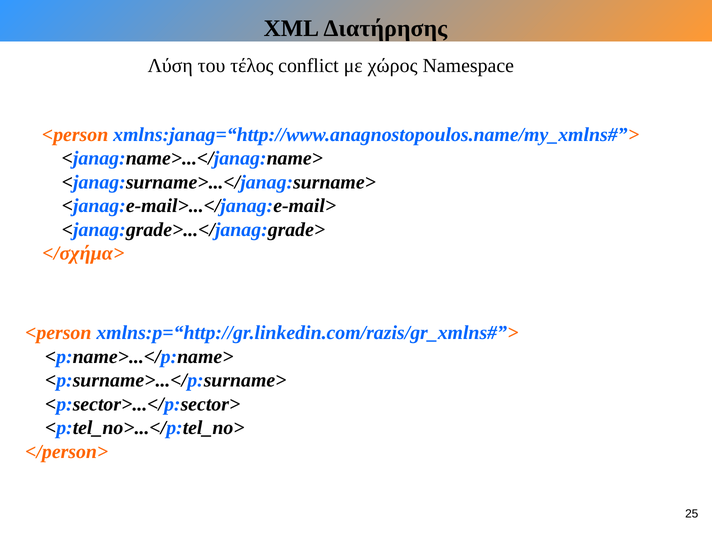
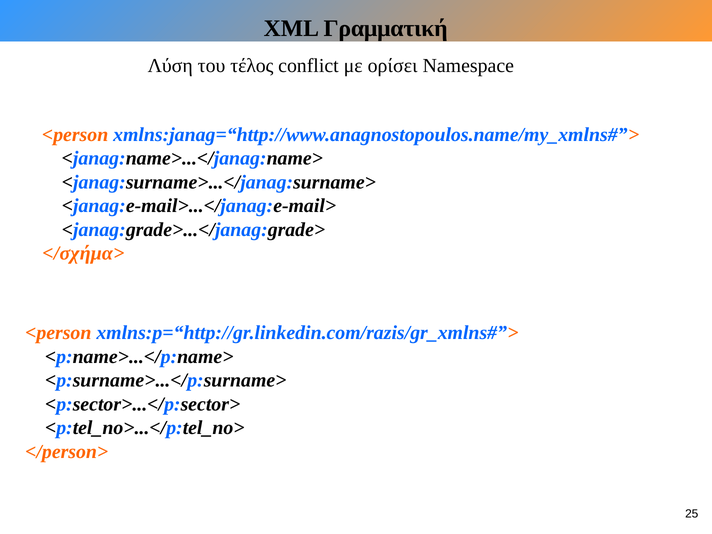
Διατήρησης: Διατήρησης -> Γραμματική
χώρος: χώρος -> ορίσει
